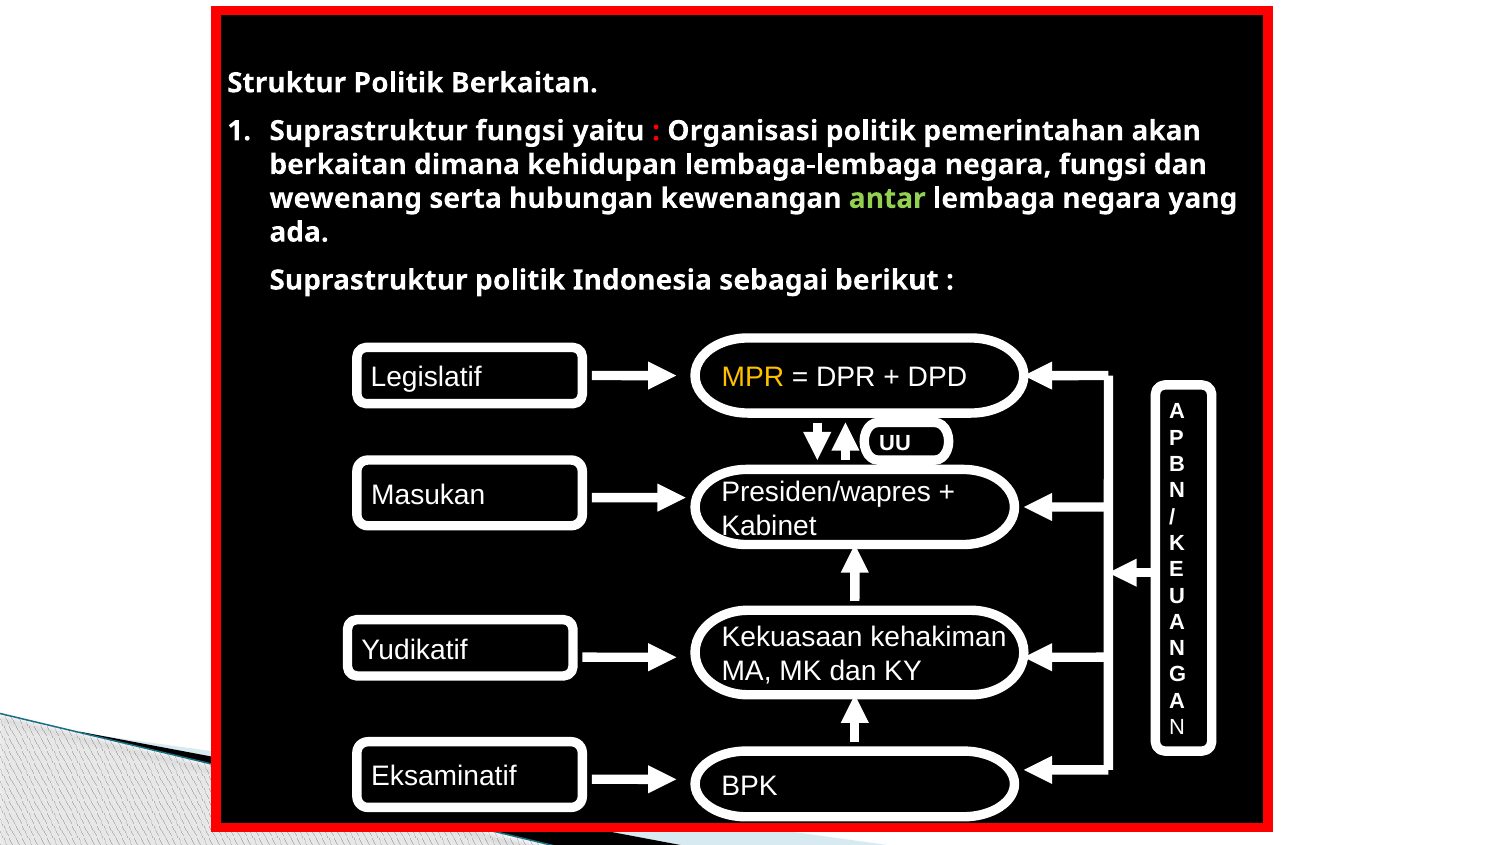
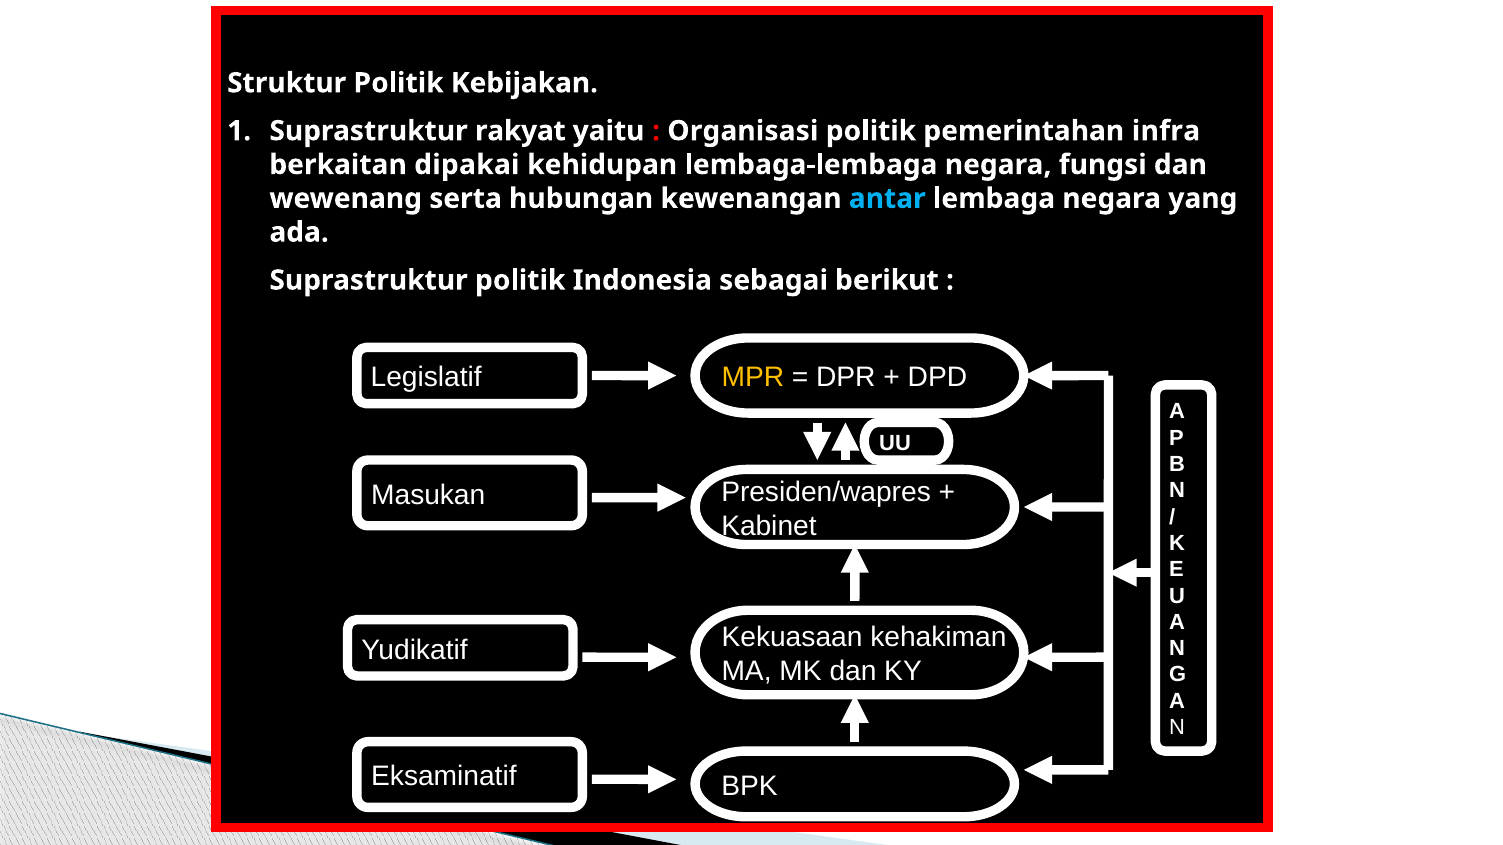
Politik Berkaitan: Berkaitan -> Kebijakan
Suprastruktur fungsi: fungsi -> rakyat
akan: akan -> infra
dimana: dimana -> dipakai
antar colour: light green -> light blue
